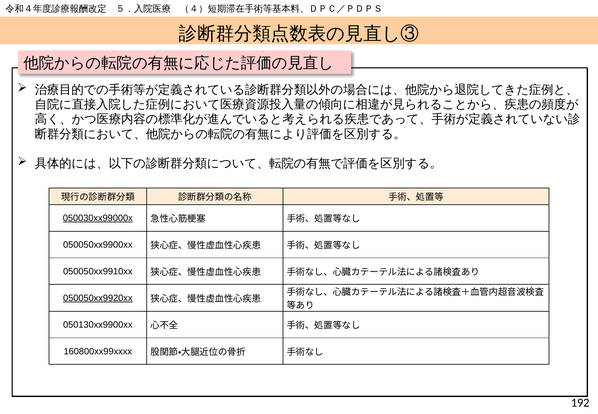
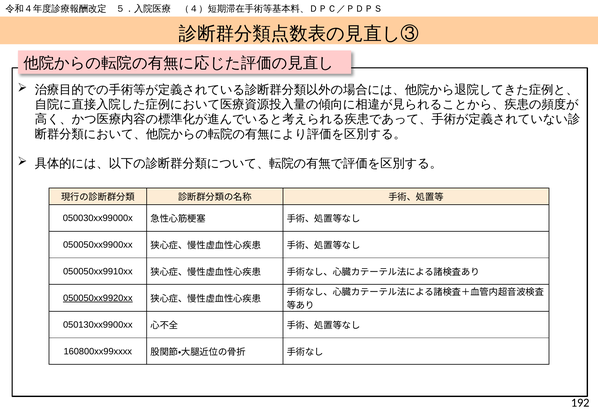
050030xx99000x underline: present -> none
